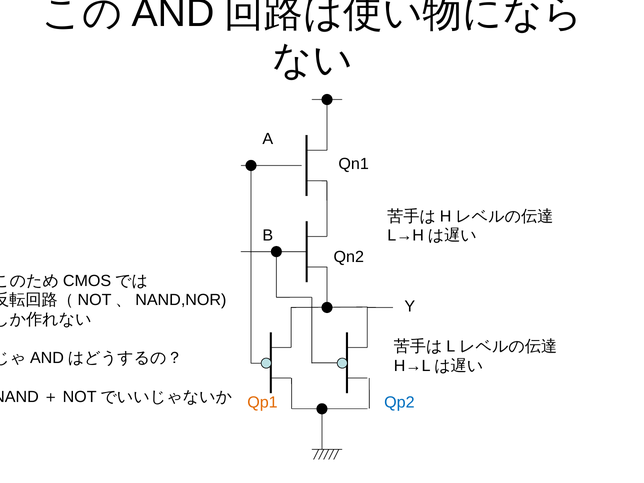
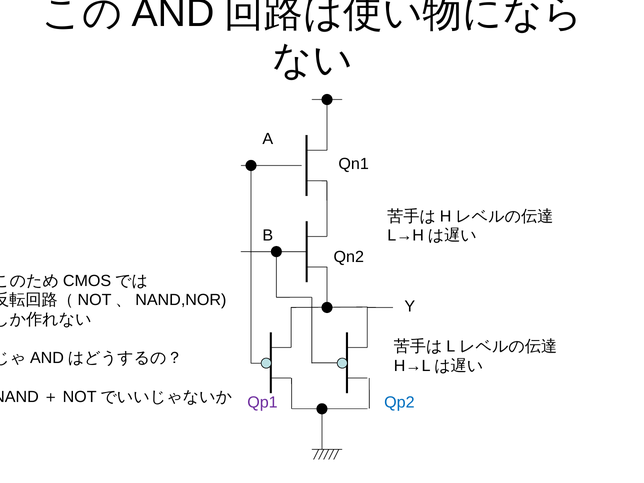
Qp1 colour: orange -> purple
